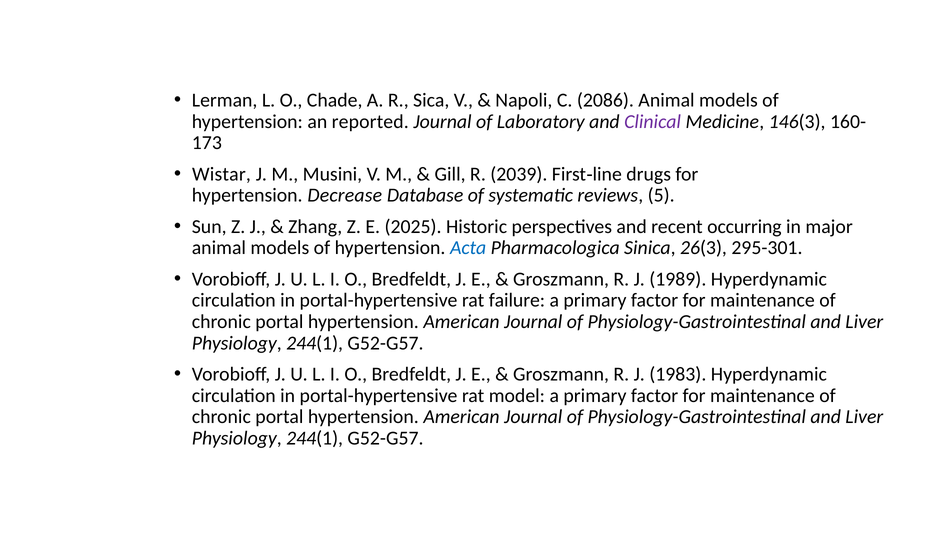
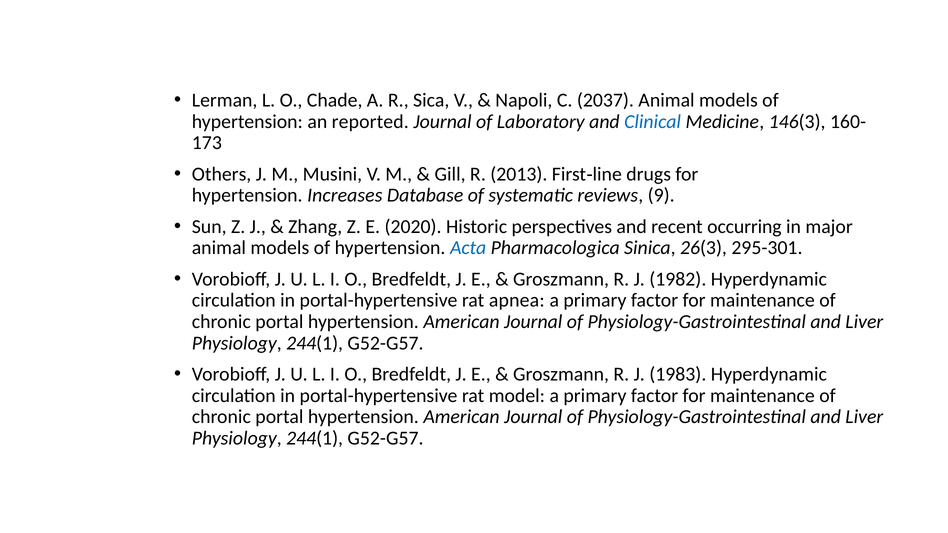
2086: 2086 -> 2037
Clinical colour: purple -> blue
Wistar: Wistar -> Others
2039: 2039 -> 2013
Decrease: Decrease -> Increases
5: 5 -> 9
2025: 2025 -> 2020
1989: 1989 -> 1982
failure: failure -> apnea
